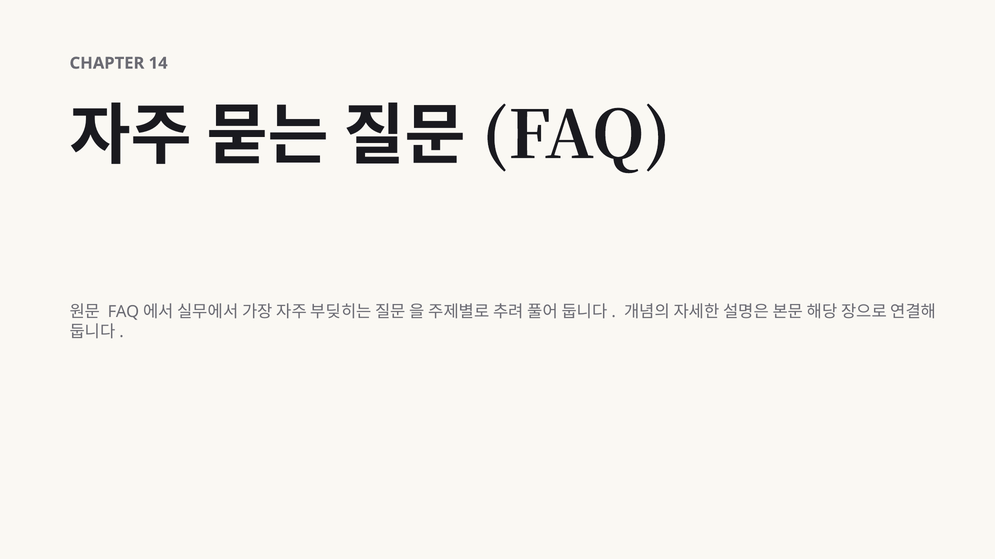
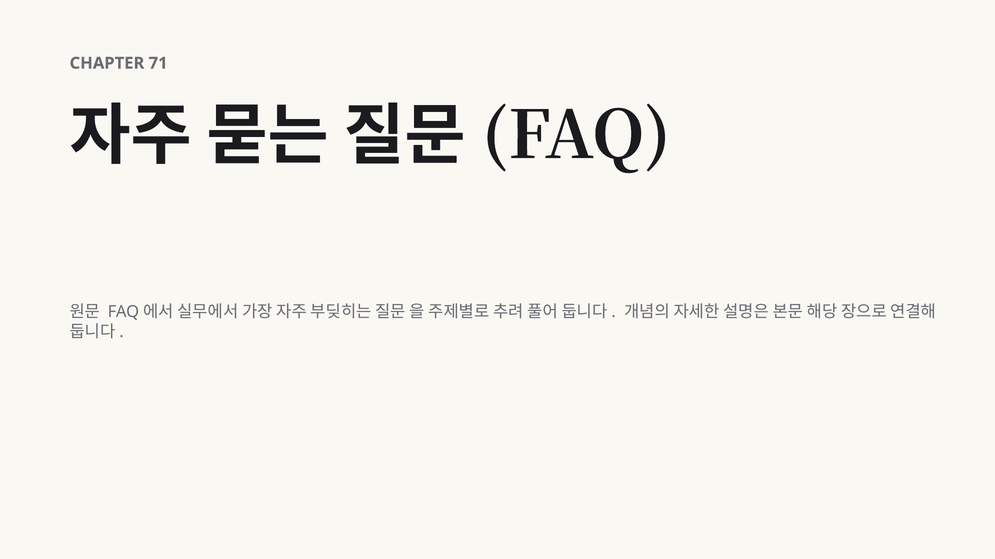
14: 14 -> 71
